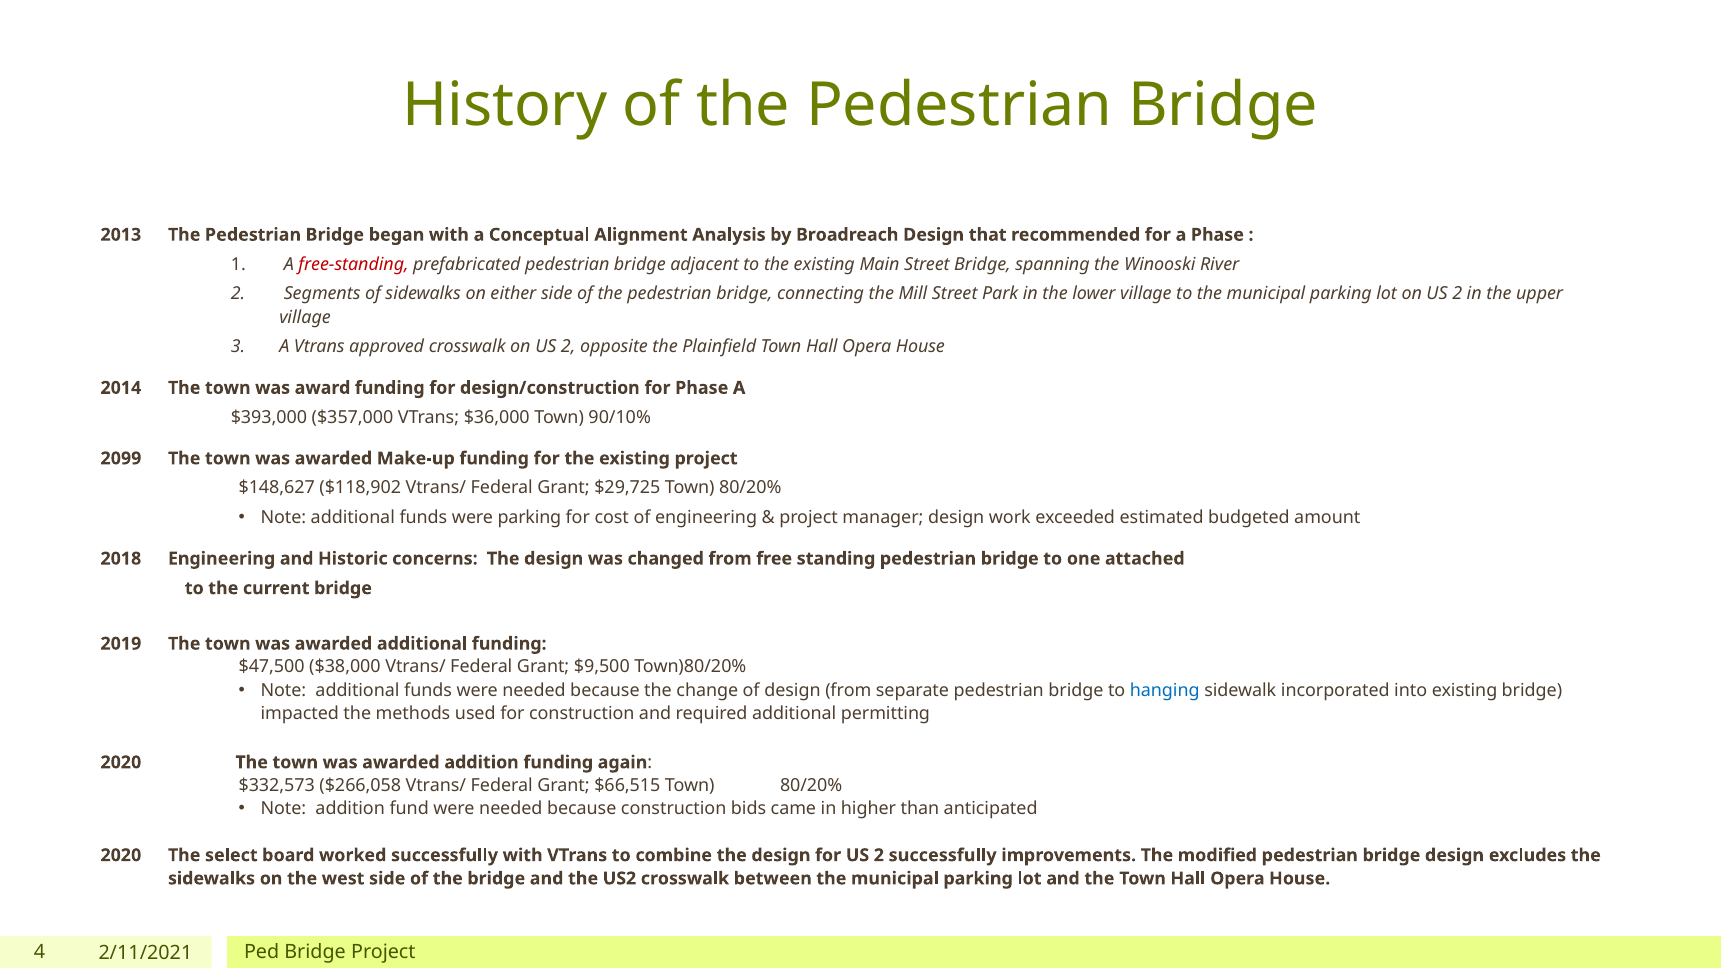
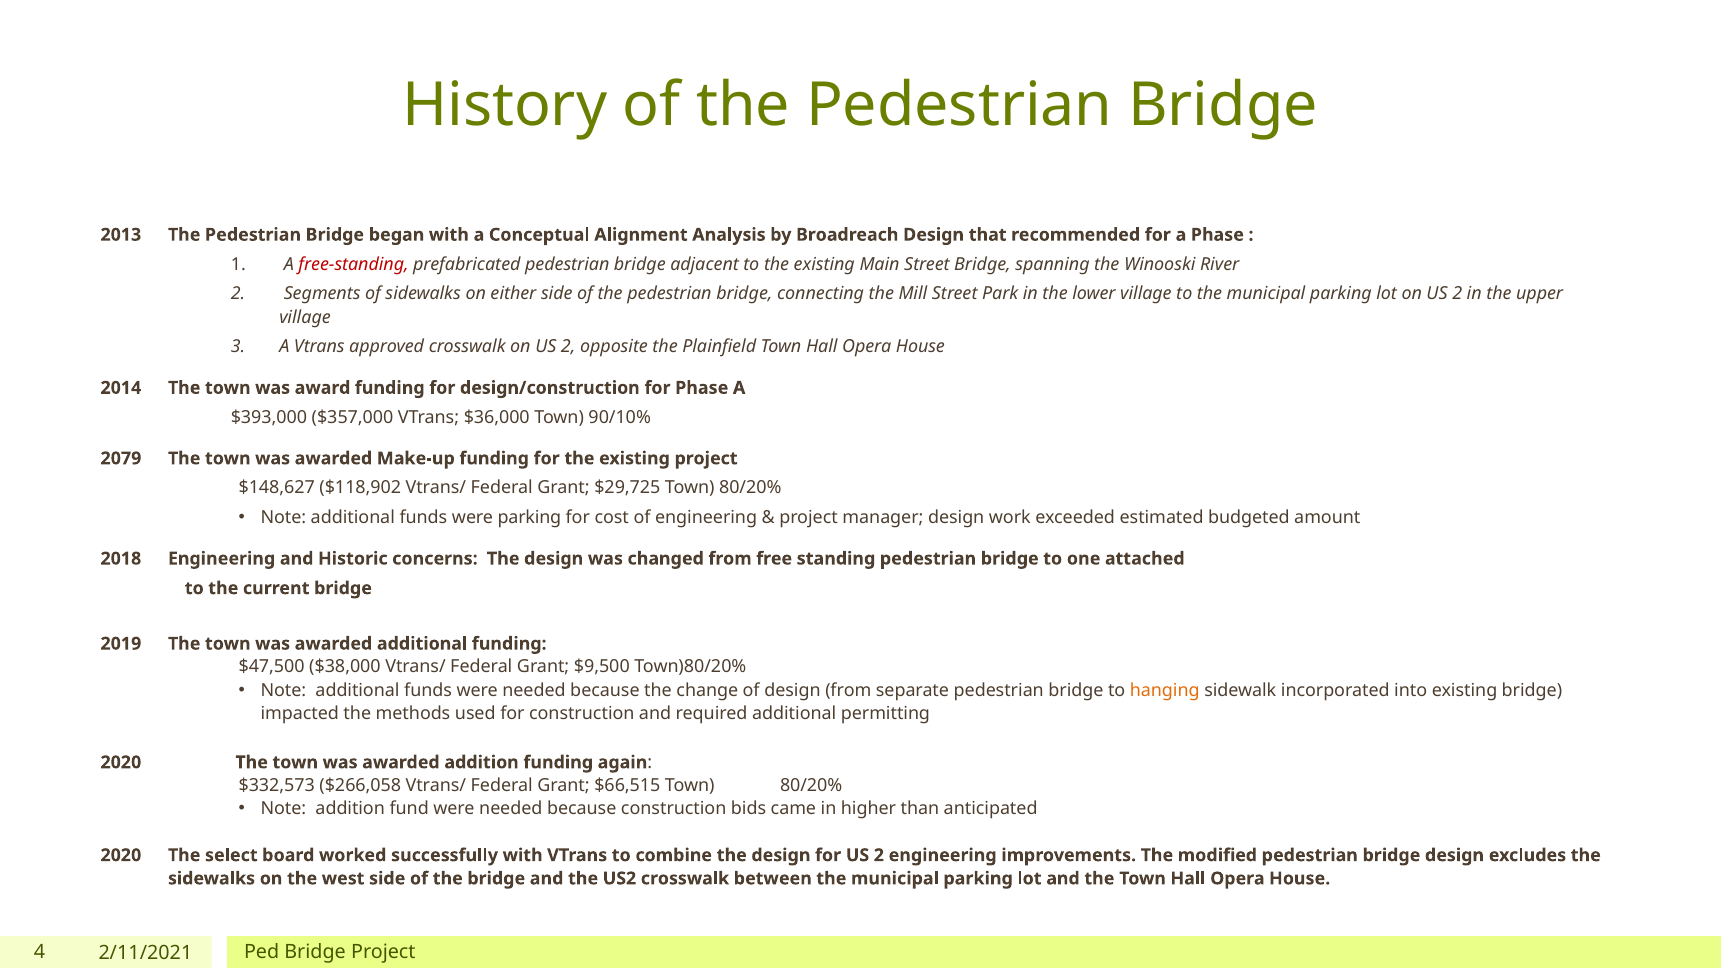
2099: 2099 -> 2079
hanging colour: blue -> orange
2 successfully: successfully -> engineering
